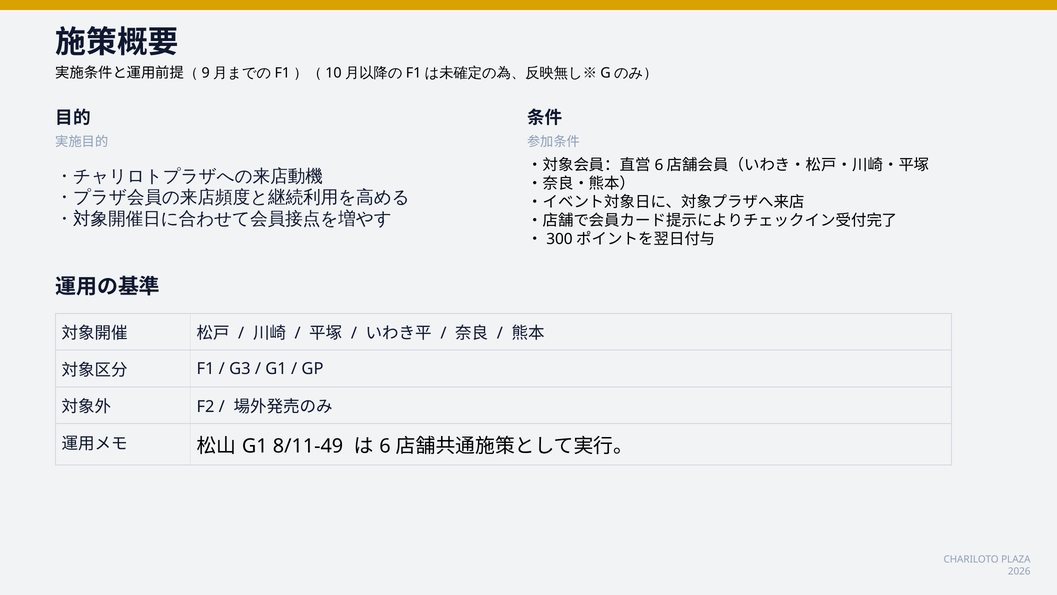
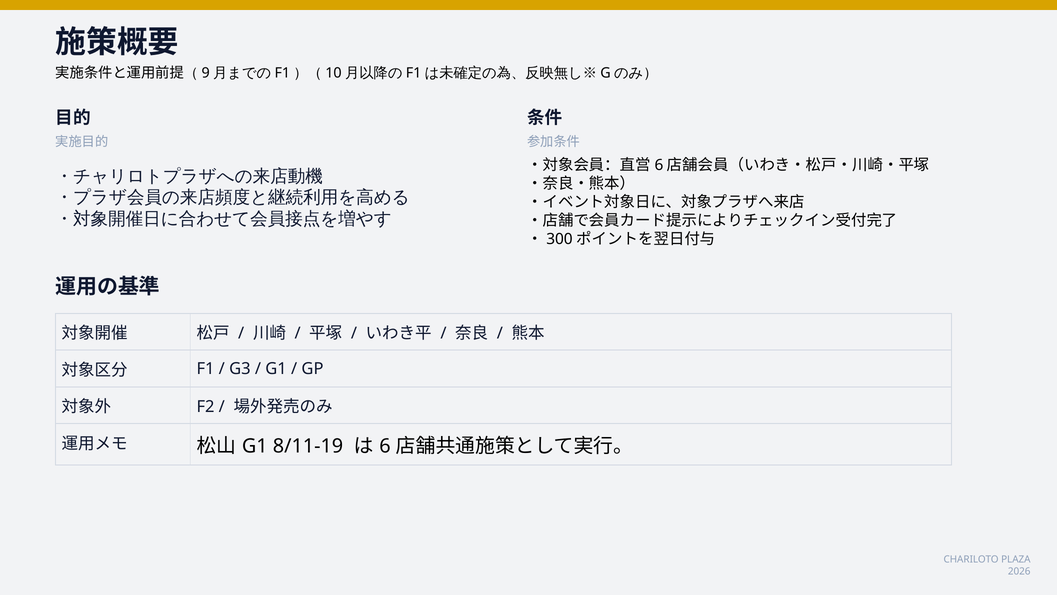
8/11-49: 8/11-49 -> 8/11-19
